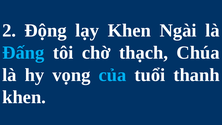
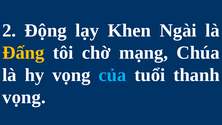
Ðấng colour: light blue -> yellow
thạch: thạch -> mạng
khen at (24, 97): khen -> vọng
